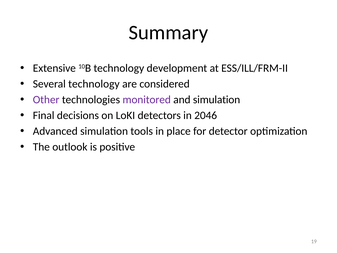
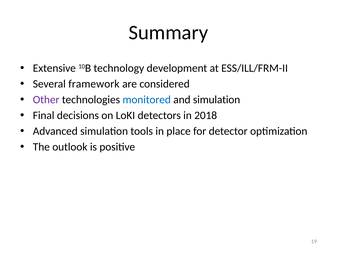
Several technology: technology -> framework
monitored colour: purple -> blue
2046: 2046 -> 2018
